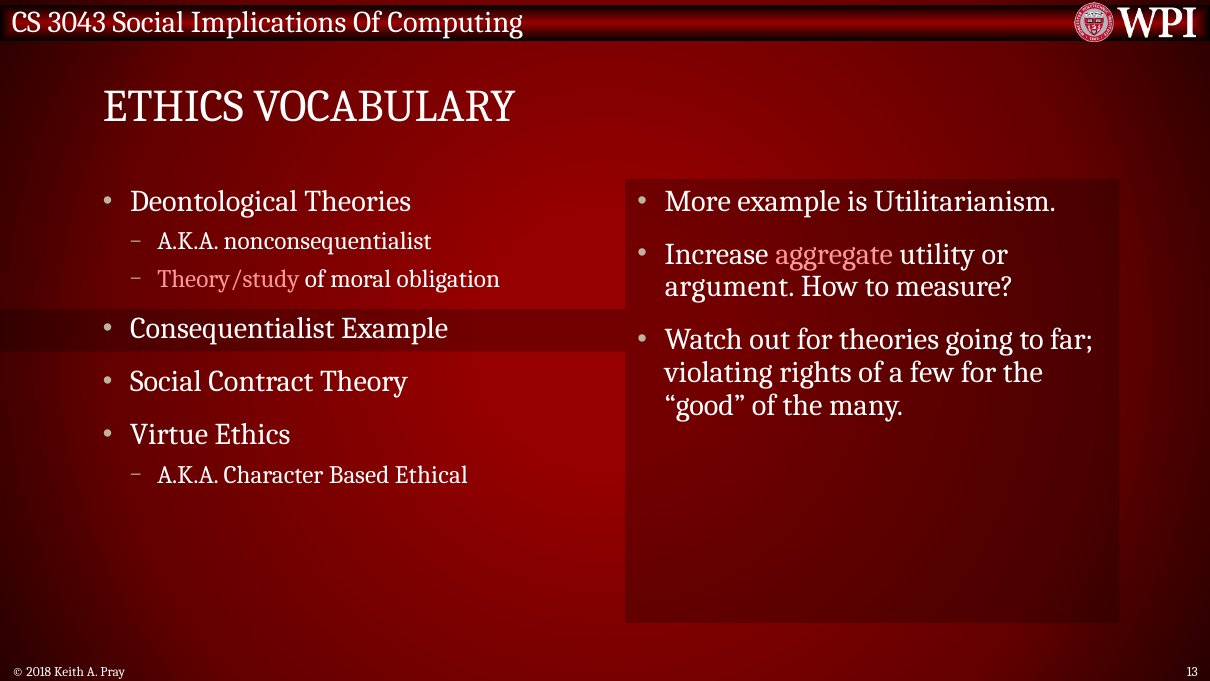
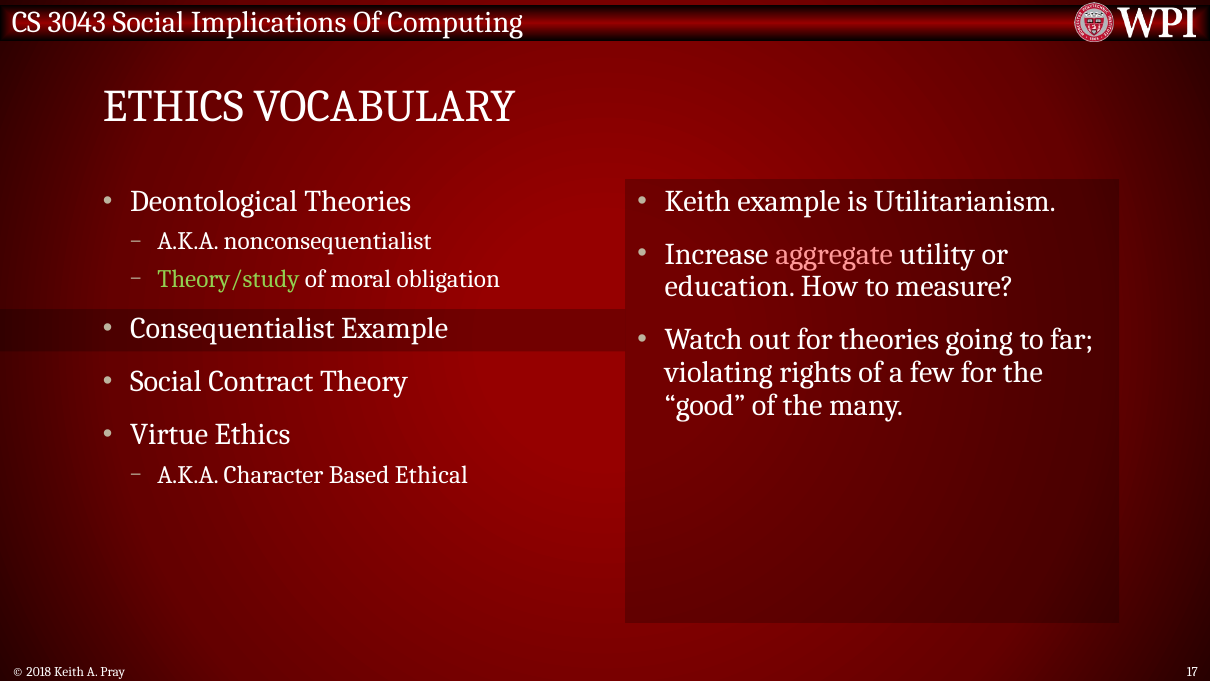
More at (698, 201): More -> Keith
Theory/study colour: pink -> light green
argument: argument -> education
13: 13 -> 17
